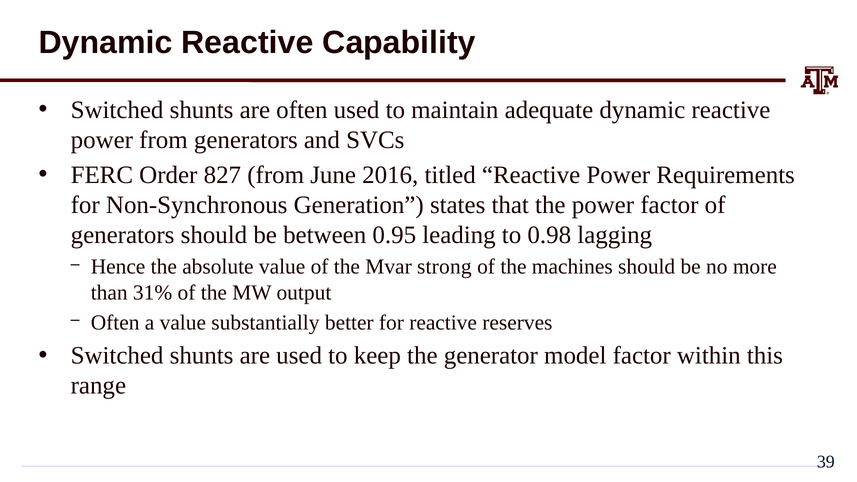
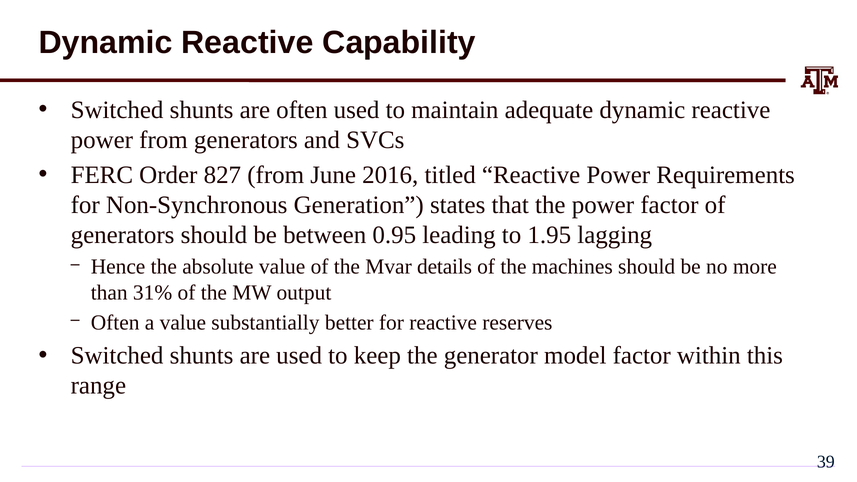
0.98: 0.98 -> 1.95
strong: strong -> details
